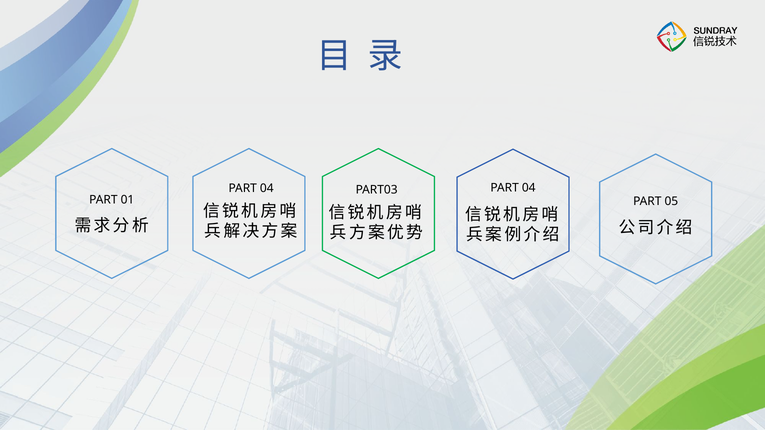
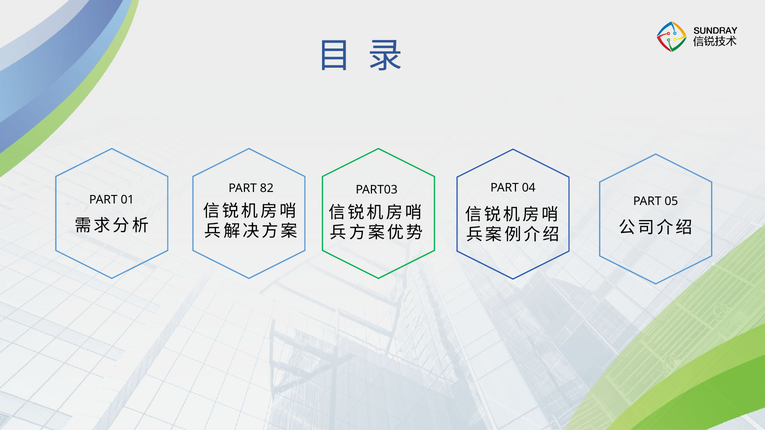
04 at (267, 188): 04 -> 82
